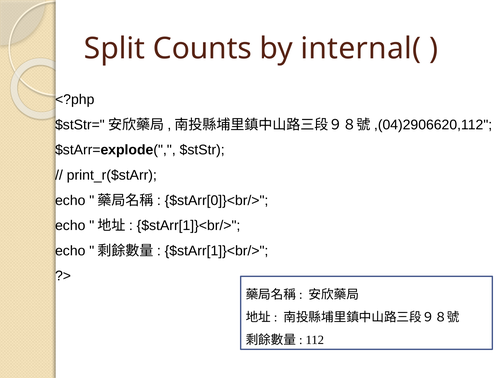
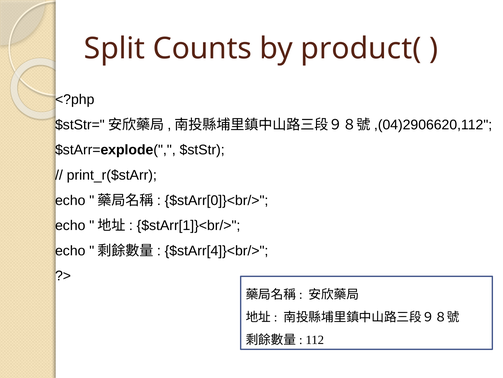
internal(: internal( -> product(
$stArr[1]}<br/> at (216, 250): $stArr[1]}<br/> -> $stArr[4]}<br/>
